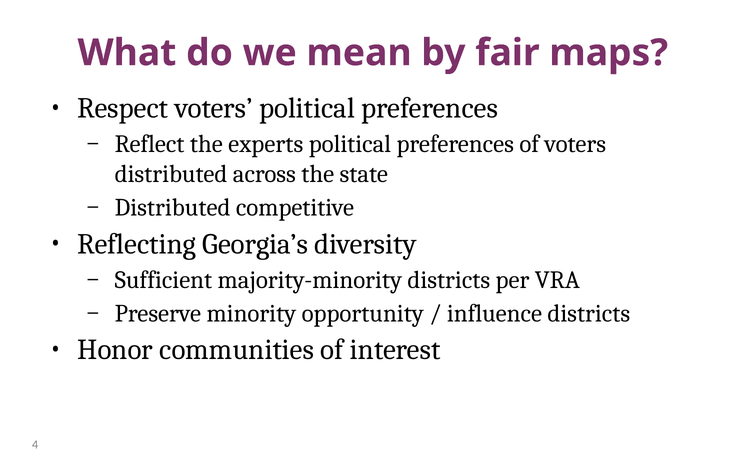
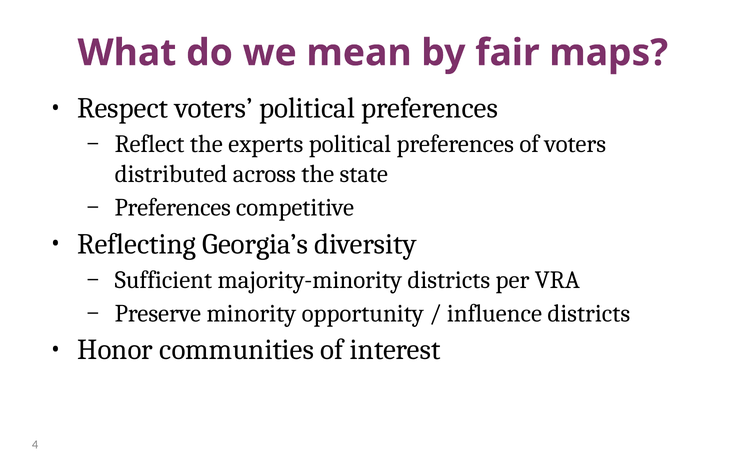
Distributed at (173, 207): Distributed -> Preferences
